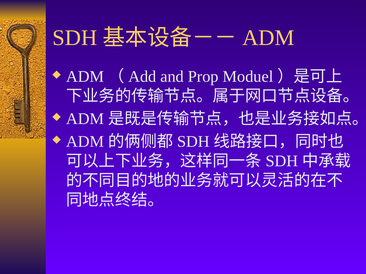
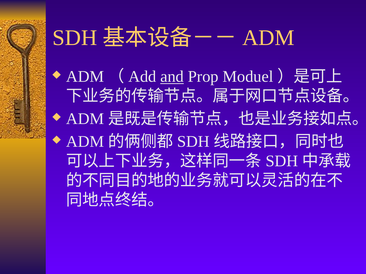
and underline: none -> present
